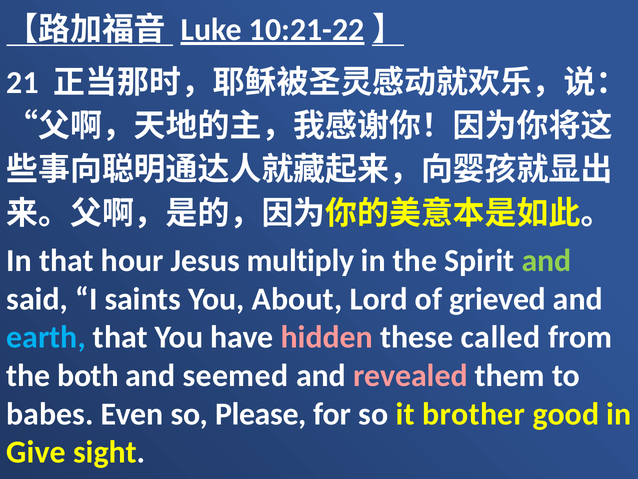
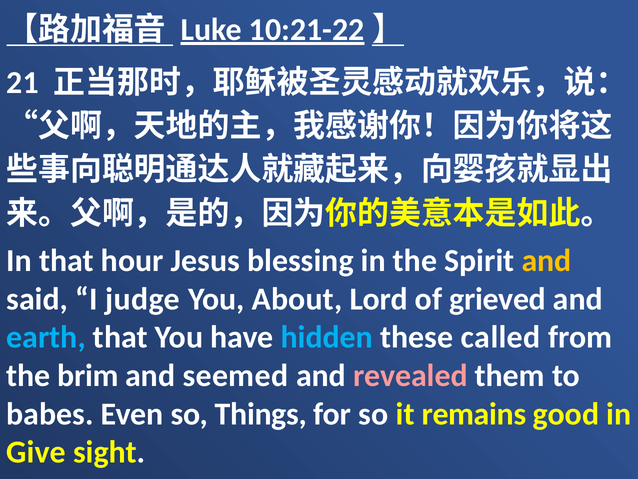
multiply: multiply -> blessing
and at (547, 260) colour: light green -> yellow
saints: saints -> judge
hidden colour: pink -> light blue
both: both -> brim
Please: Please -> Things
brother: brother -> remains
